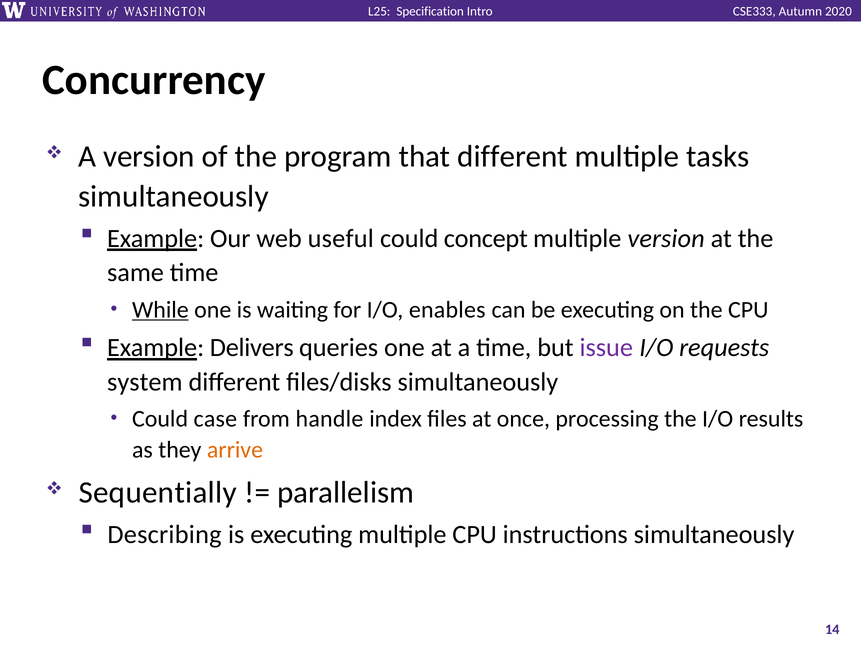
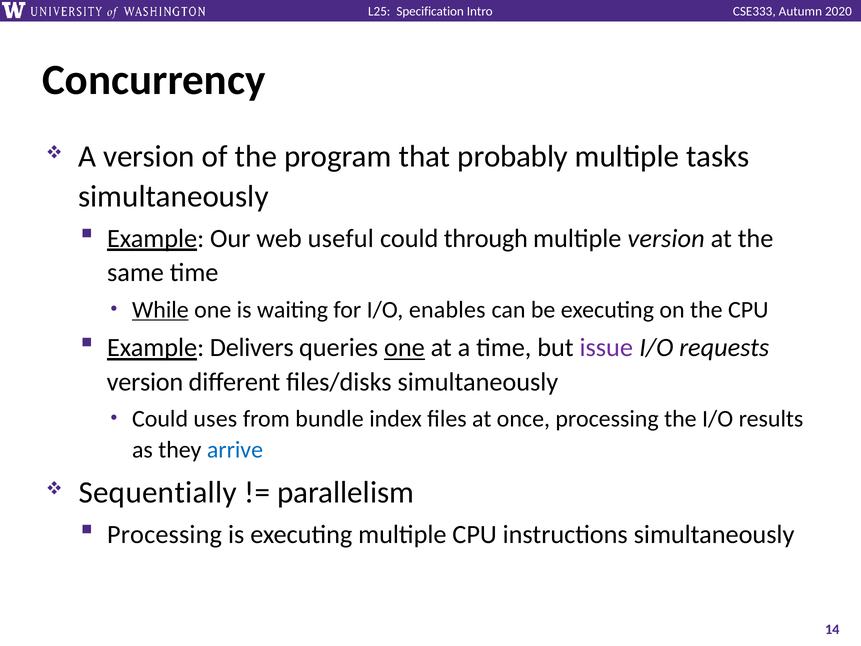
that different: different -> probably
concept: concept -> through
one at (404, 348) underline: none -> present
system at (145, 382): system -> version
case: case -> uses
handle: handle -> bundle
arrive colour: orange -> blue
Describing at (164, 534): Describing -> Processing
